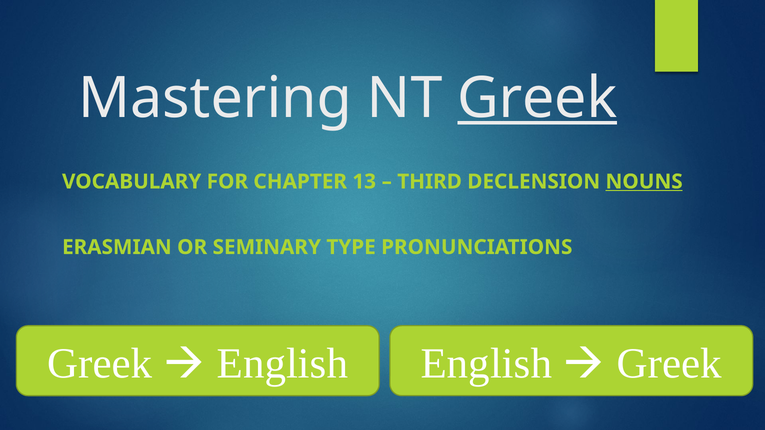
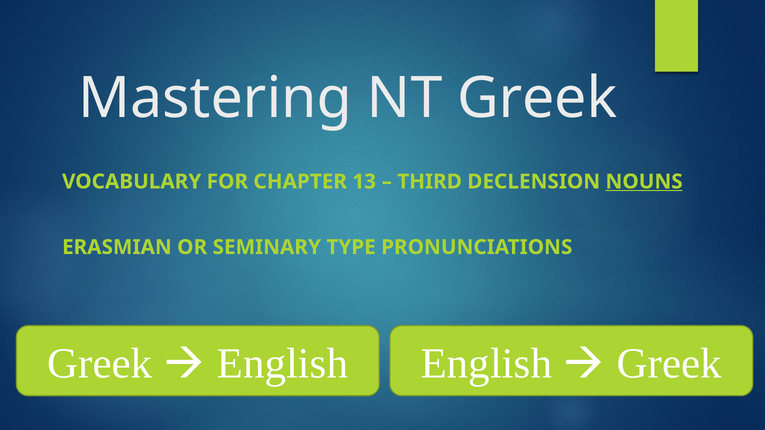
Greek at (537, 98) underline: present -> none
